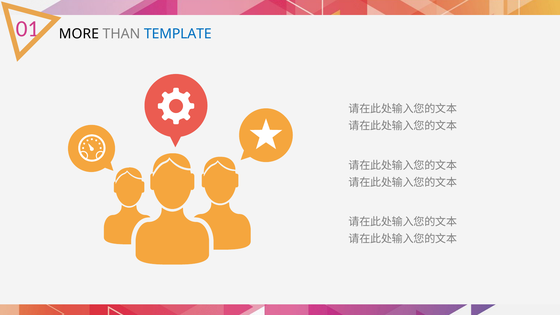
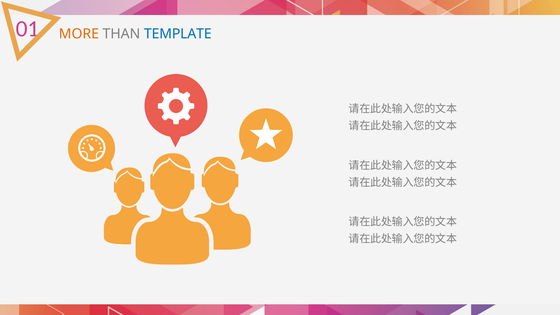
MORE colour: black -> orange
